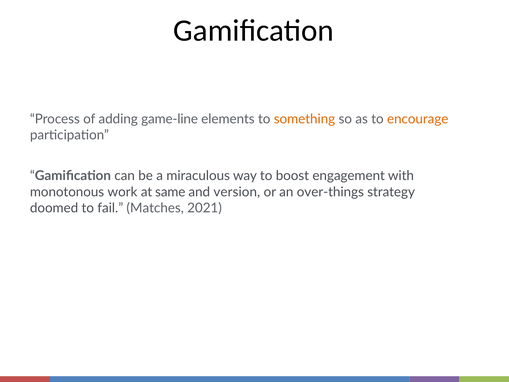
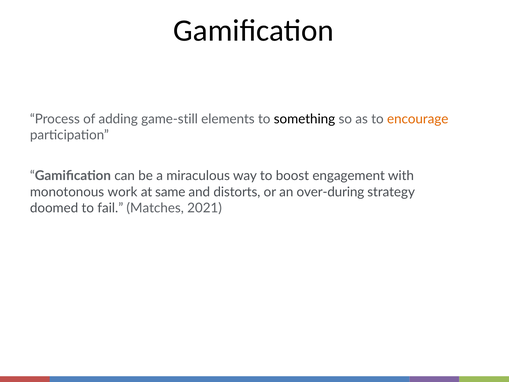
game-line: game-line -> game-still
something colour: orange -> black
version: version -> distorts
over-things: over-things -> over-during
